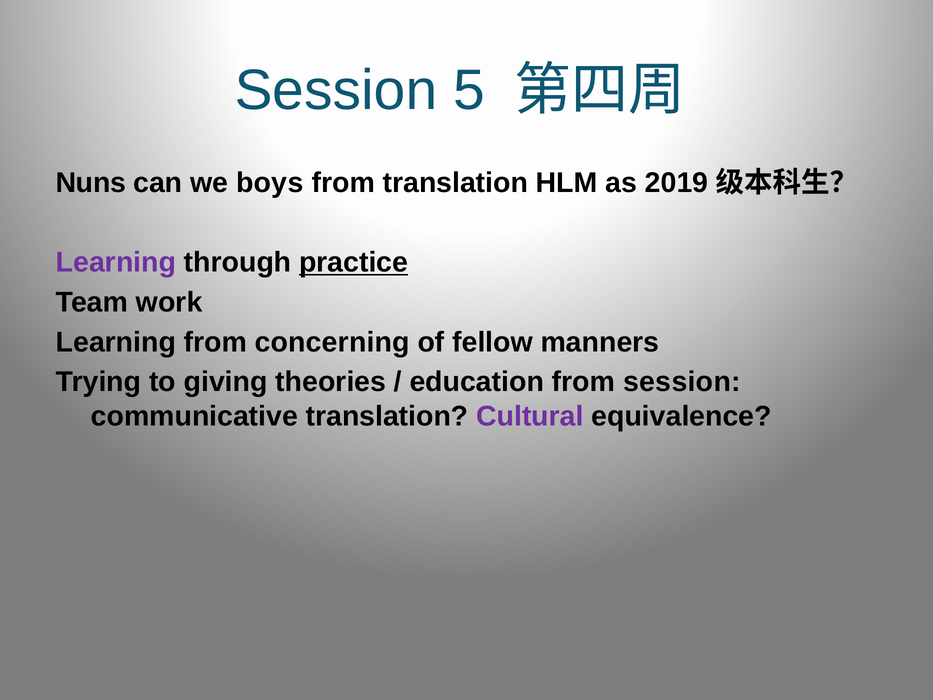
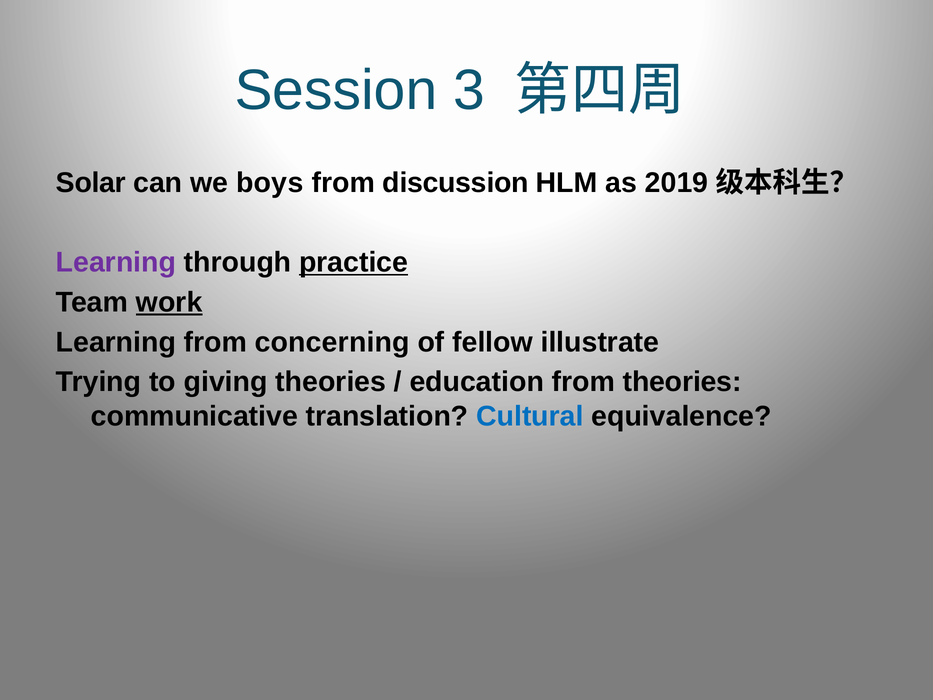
5: 5 -> 3
Nuns: Nuns -> Solar
from translation: translation -> discussion
work underline: none -> present
manners: manners -> illustrate
from session: session -> theories
Cultural colour: purple -> blue
